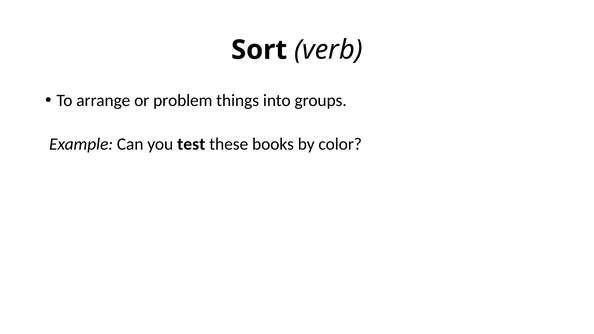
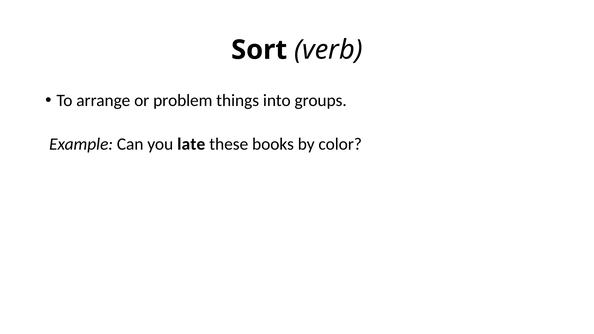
test: test -> late
